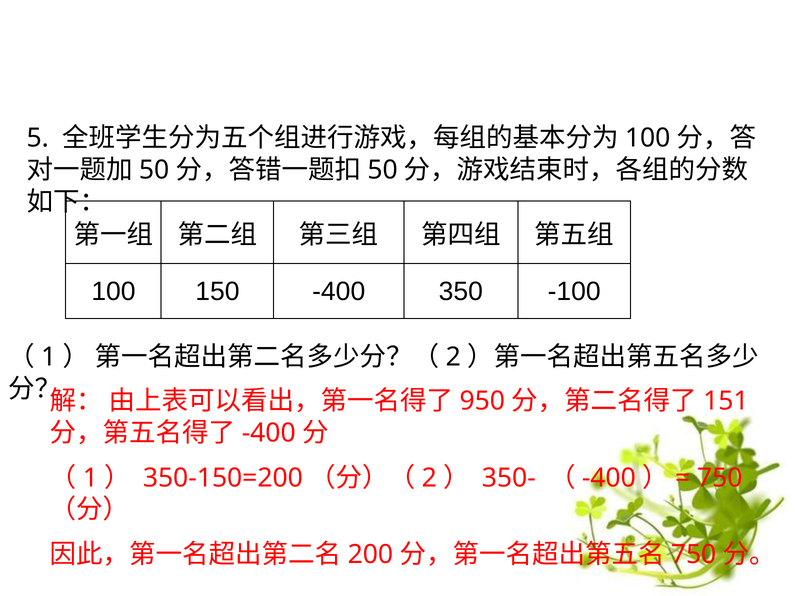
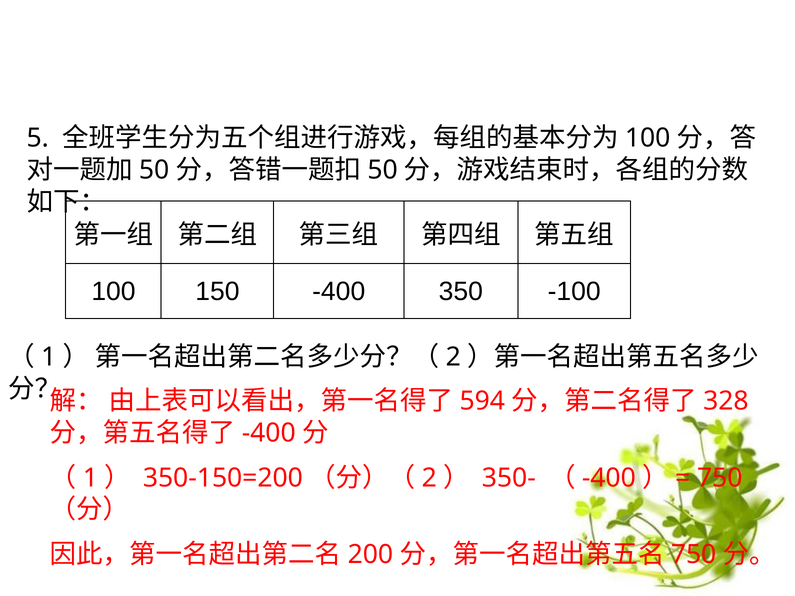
950: 950 -> 594
151: 151 -> 328
